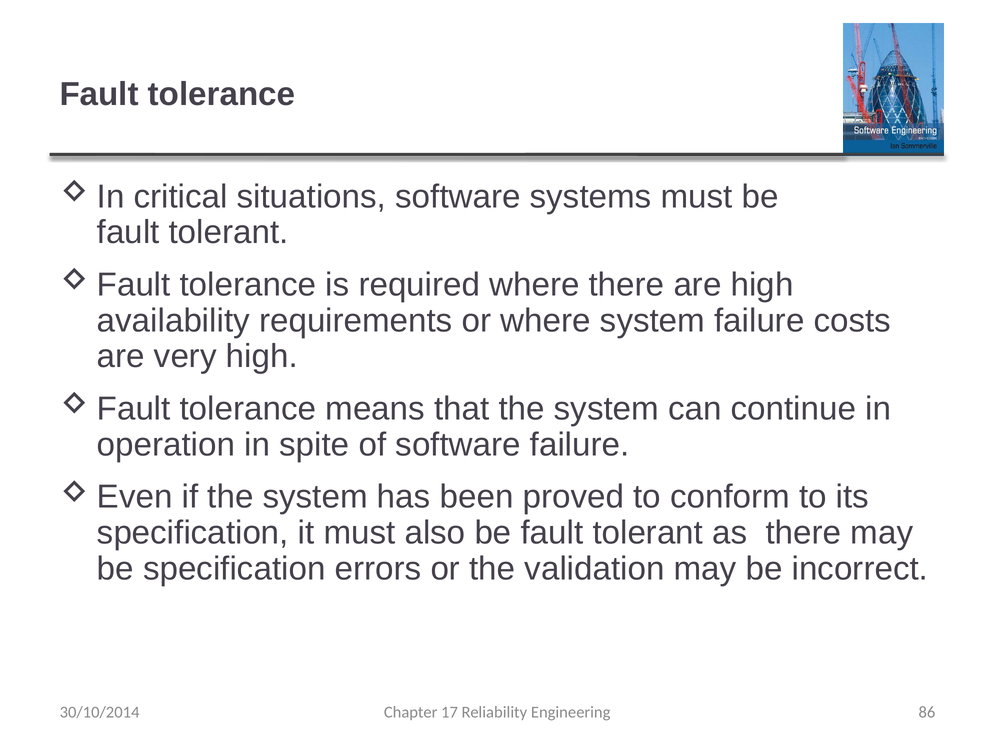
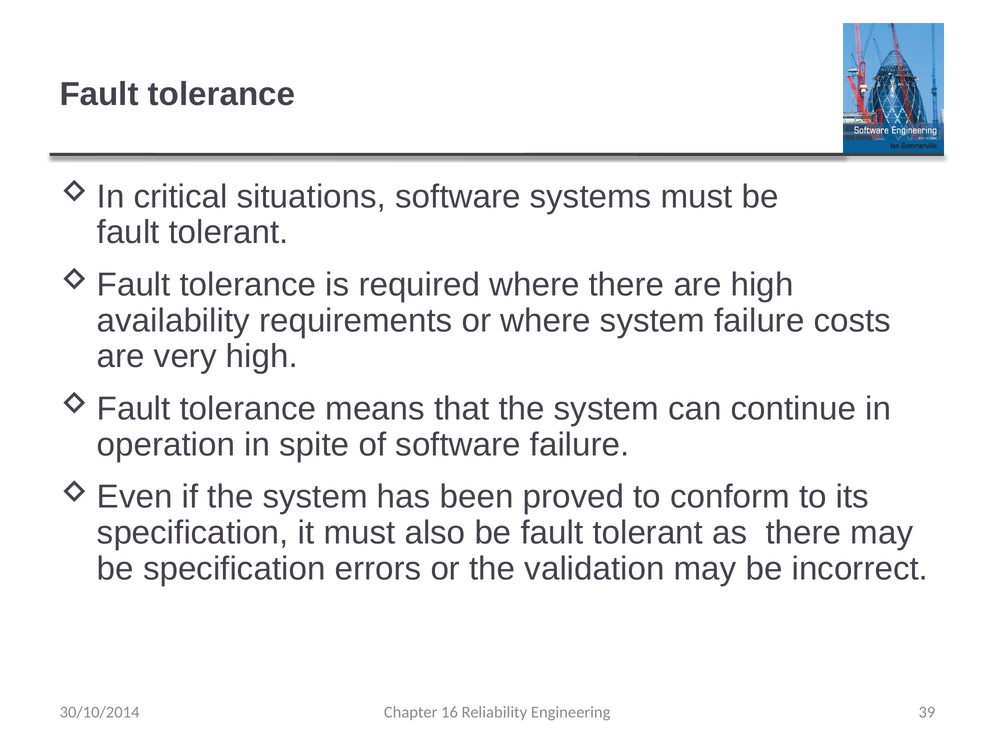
17: 17 -> 16
86: 86 -> 39
